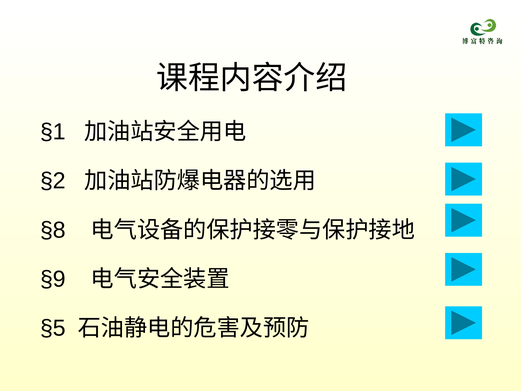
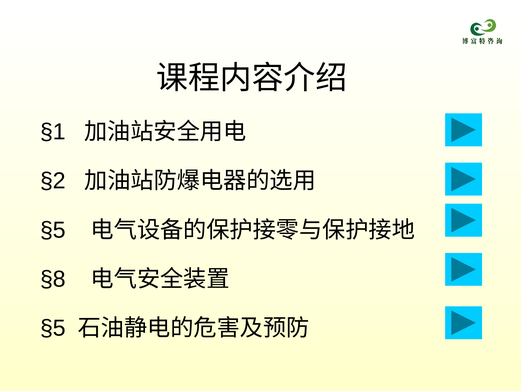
§8 at (53, 230): §8 -> §5
§9: §9 -> §8
